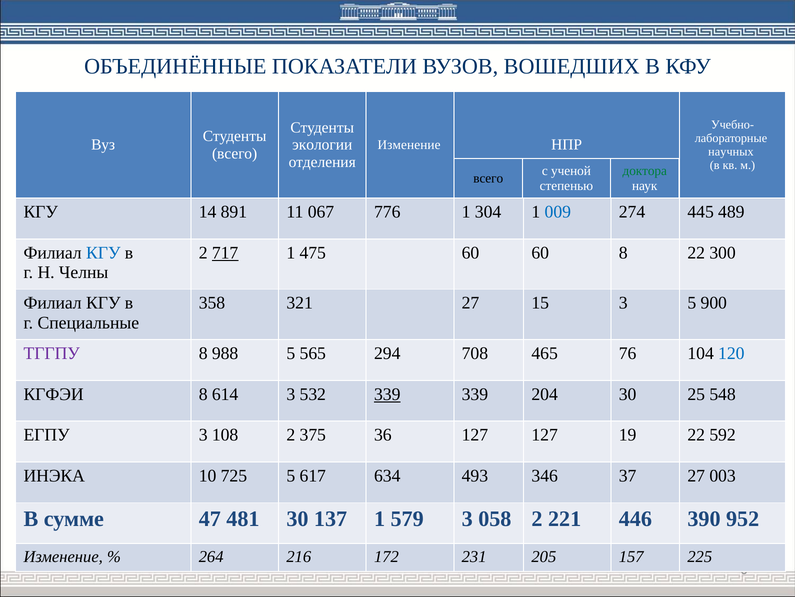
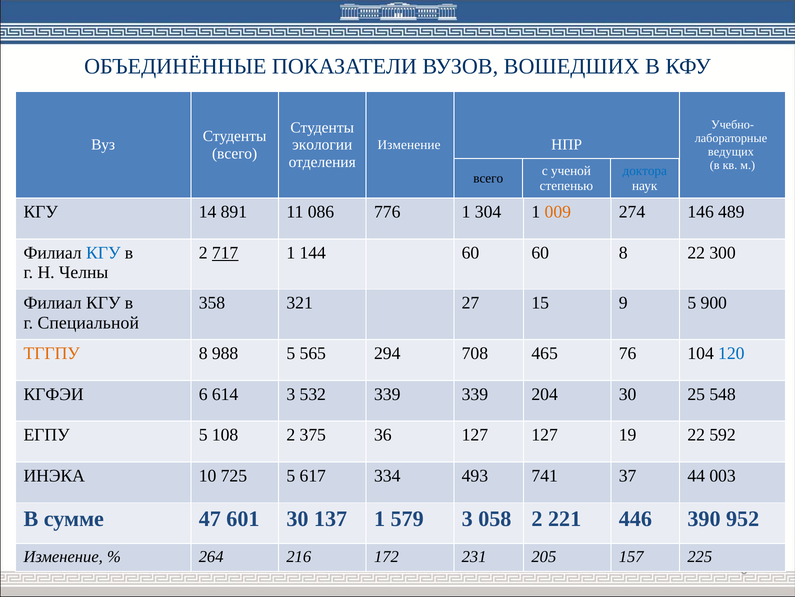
научных: научных -> ведущих
доктора colour: green -> blue
067: 067 -> 086
009 colour: blue -> orange
445: 445 -> 146
475: 475 -> 144
15 3: 3 -> 9
Специальные: Специальные -> Специальной
ТГГПУ colour: purple -> orange
КГФЭИ 8: 8 -> 6
339 at (387, 394) underline: present -> none
ЕГПУ 3: 3 -> 5
634: 634 -> 334
346: 346 -> 741
37 27: 27 -> 44
481: 481 -> 601
